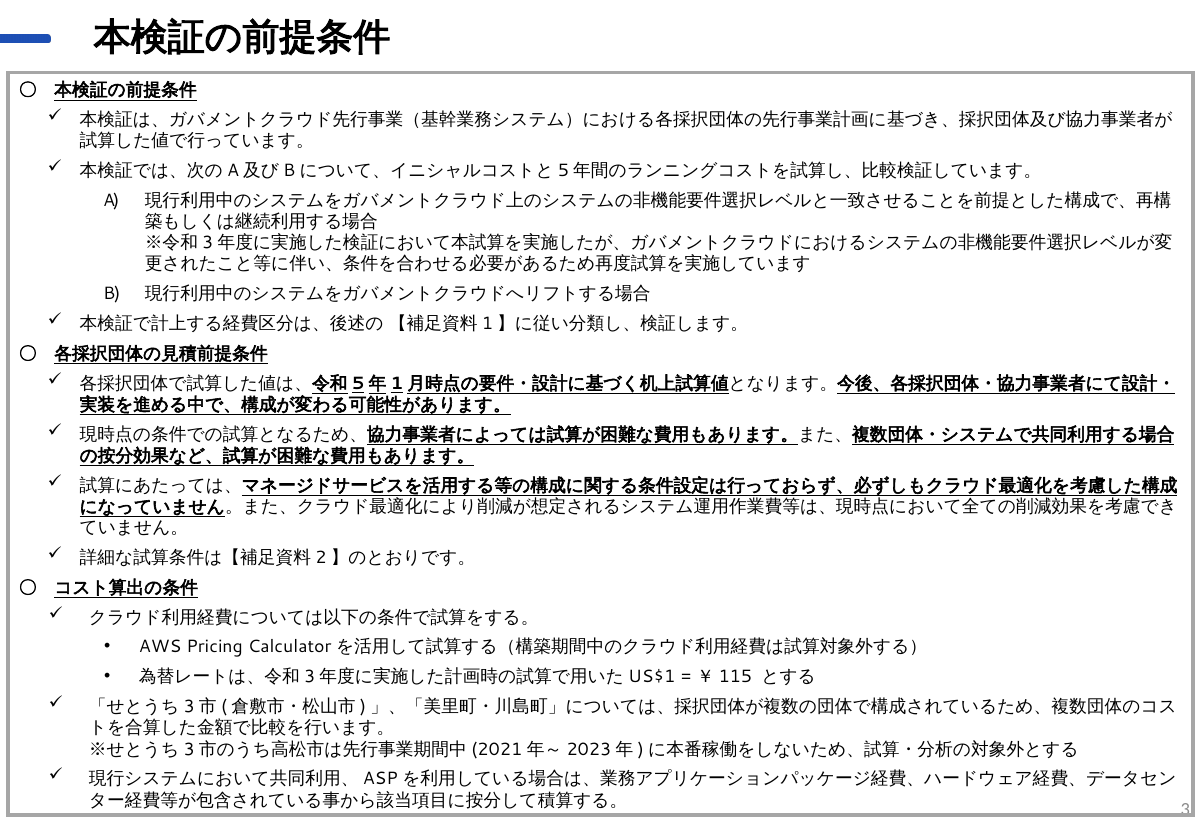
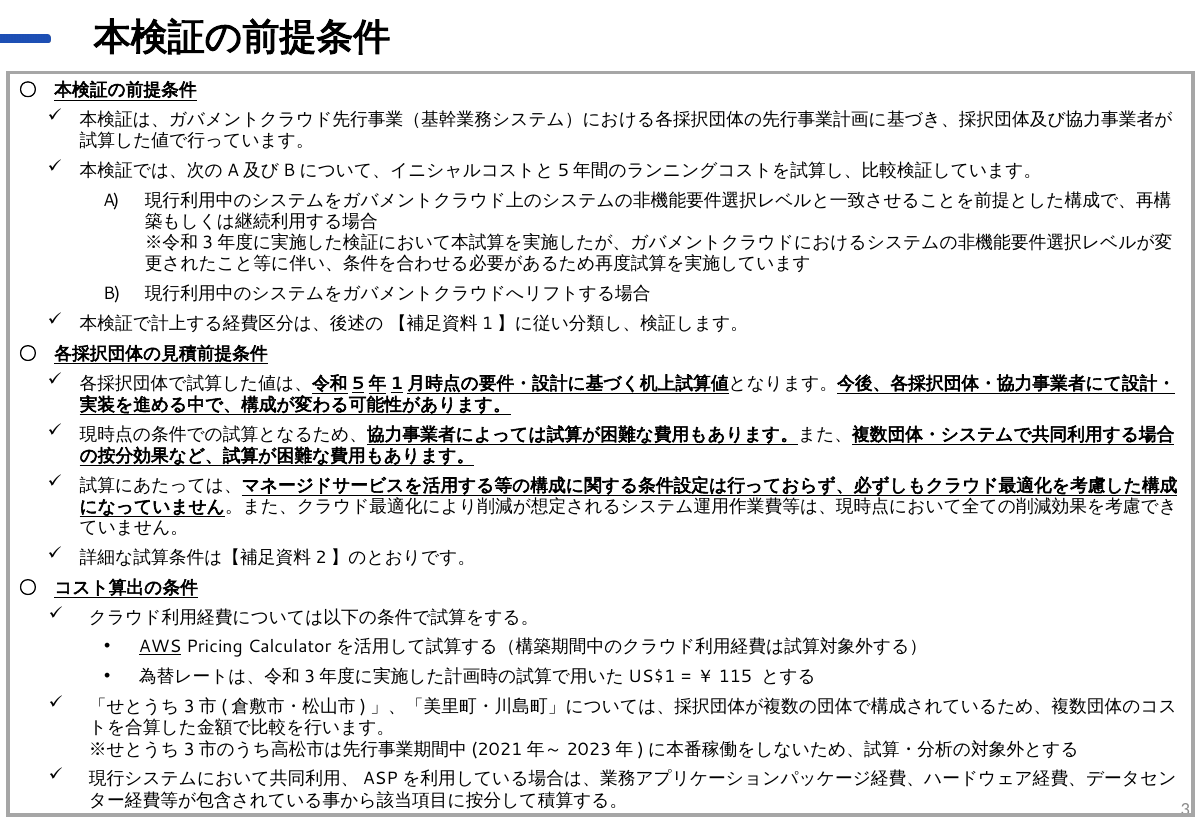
AWS underline: none -> present
